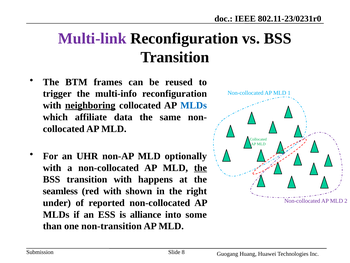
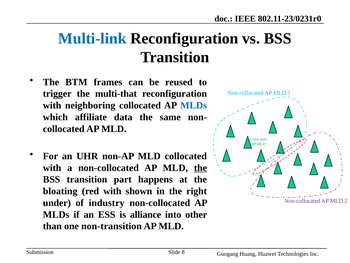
Multi-link colour: purple -> blue
multi-info: multi-info -> multi-that
neighboring underline: present -> none
MLD optionally: optionally -> collocated
transition with: with -> part
seamless: seamless -> bloating
reported: reported -> industry
some: some -> other
